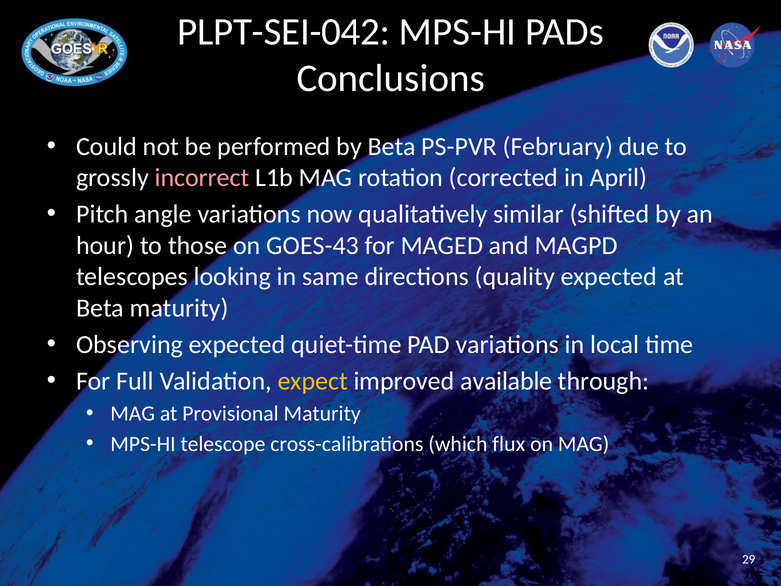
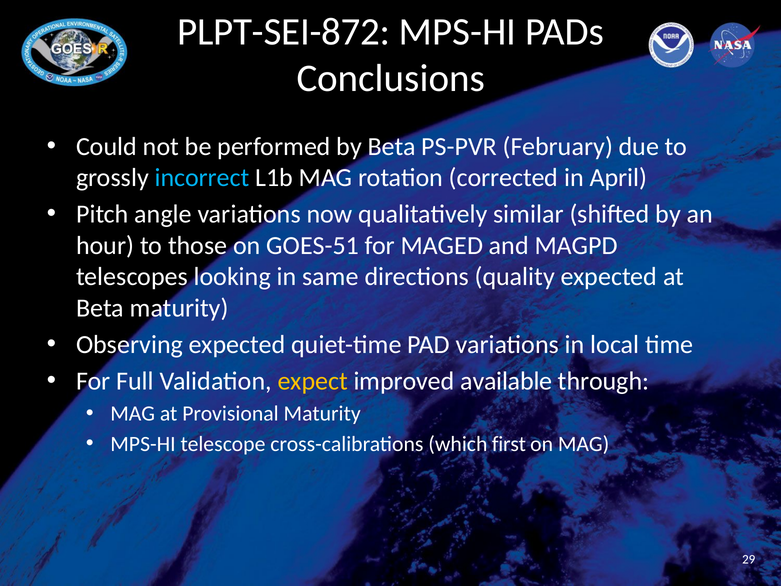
PLPT-SEI-042: PLPT-SEI-042 -> PLPT-SEI-872
incorrect colour: pink -> light blue
GOES-43: GOES-43 -> GOES-51
flux: flux -> first
